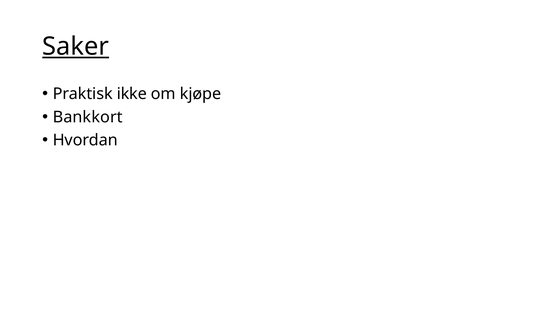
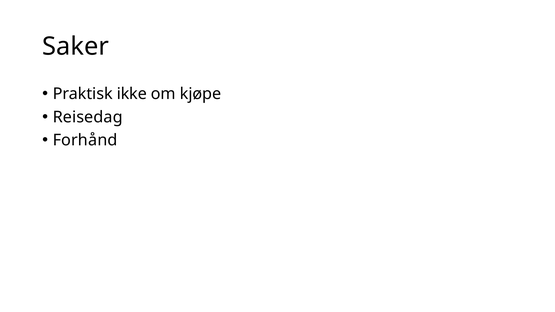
Saker underline: present -> none
Bankkort: Bankkort -> Reisedag
Hvordan: Hvordan -> Forhånd
